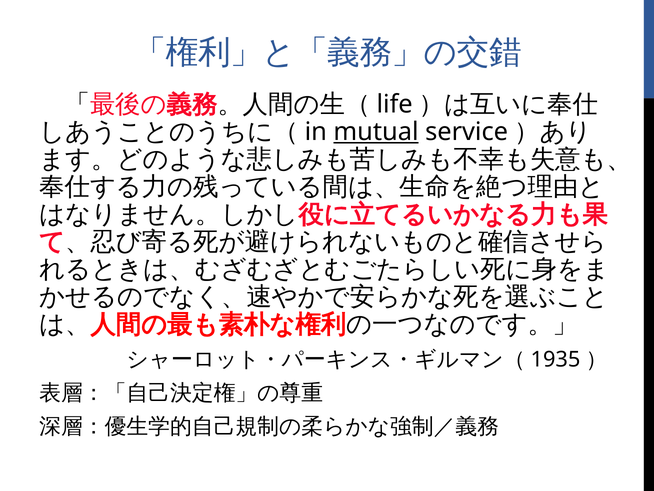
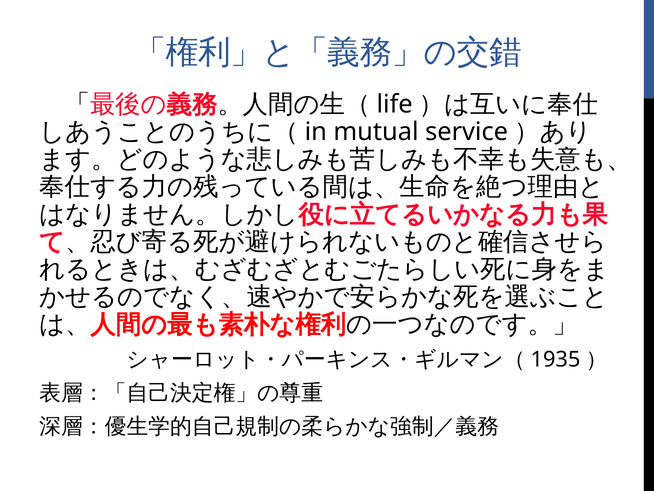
mutual underline: present -> none
